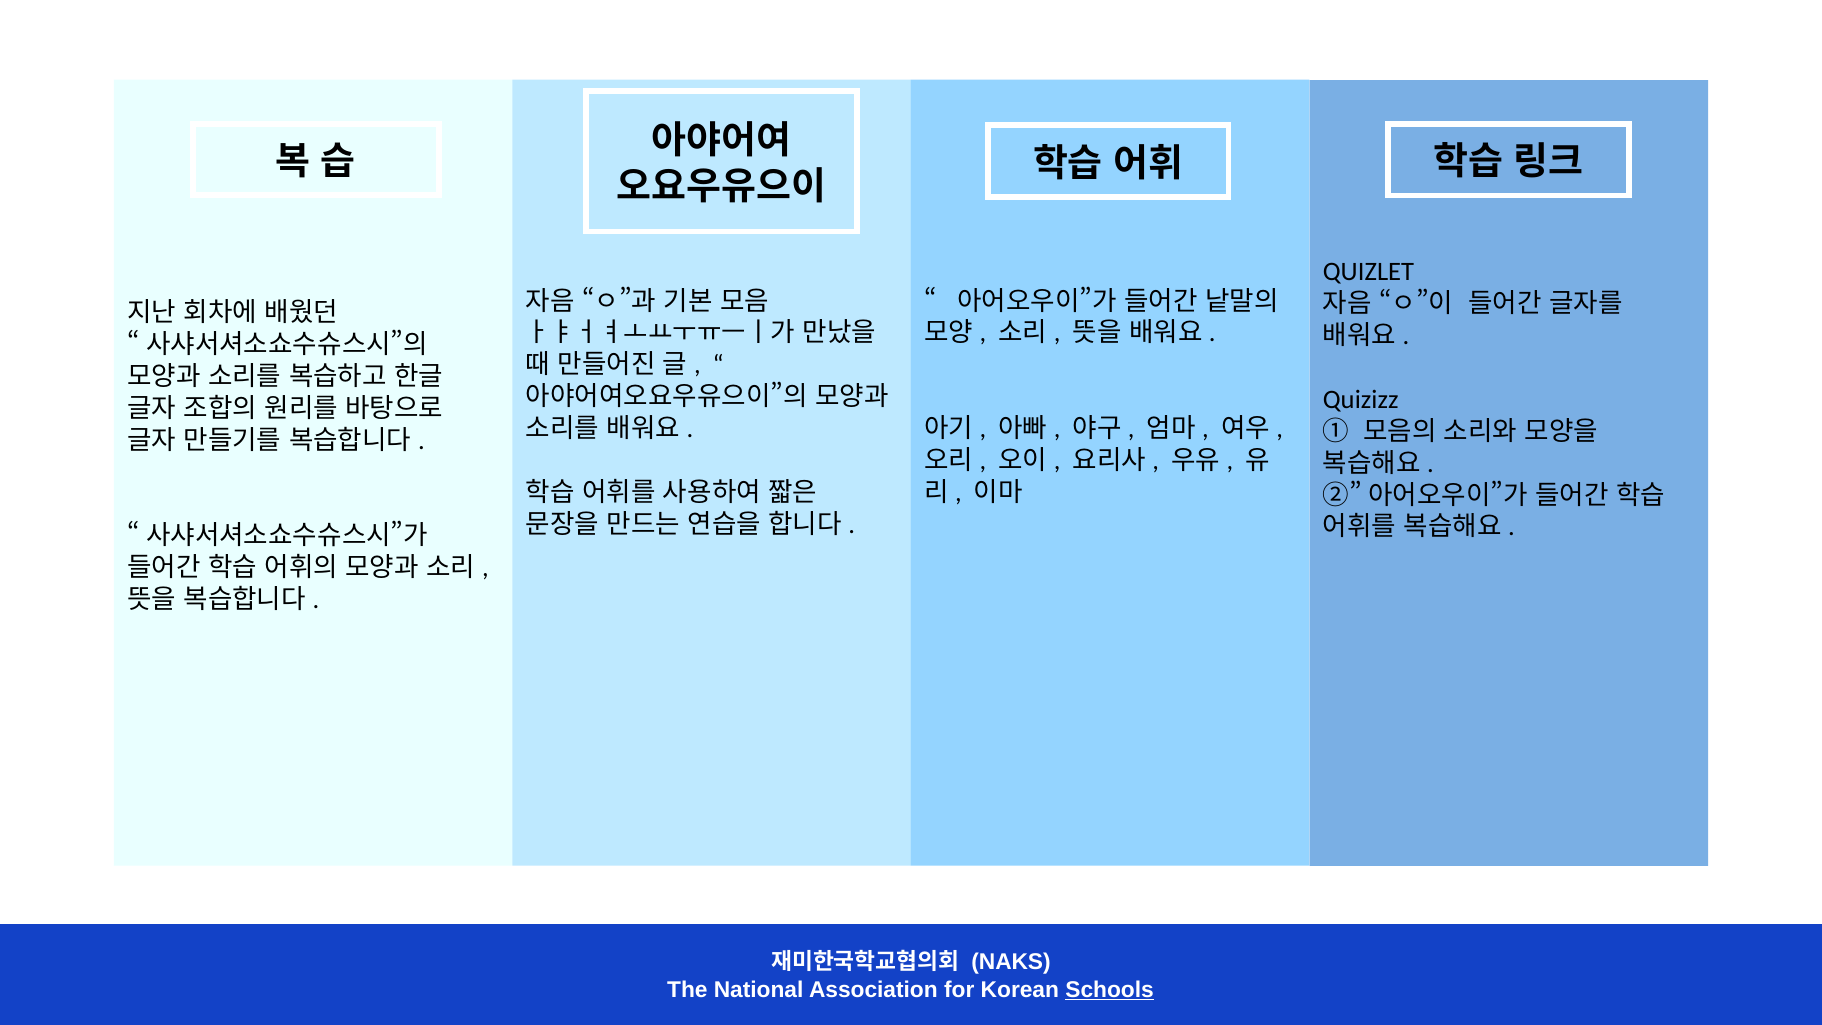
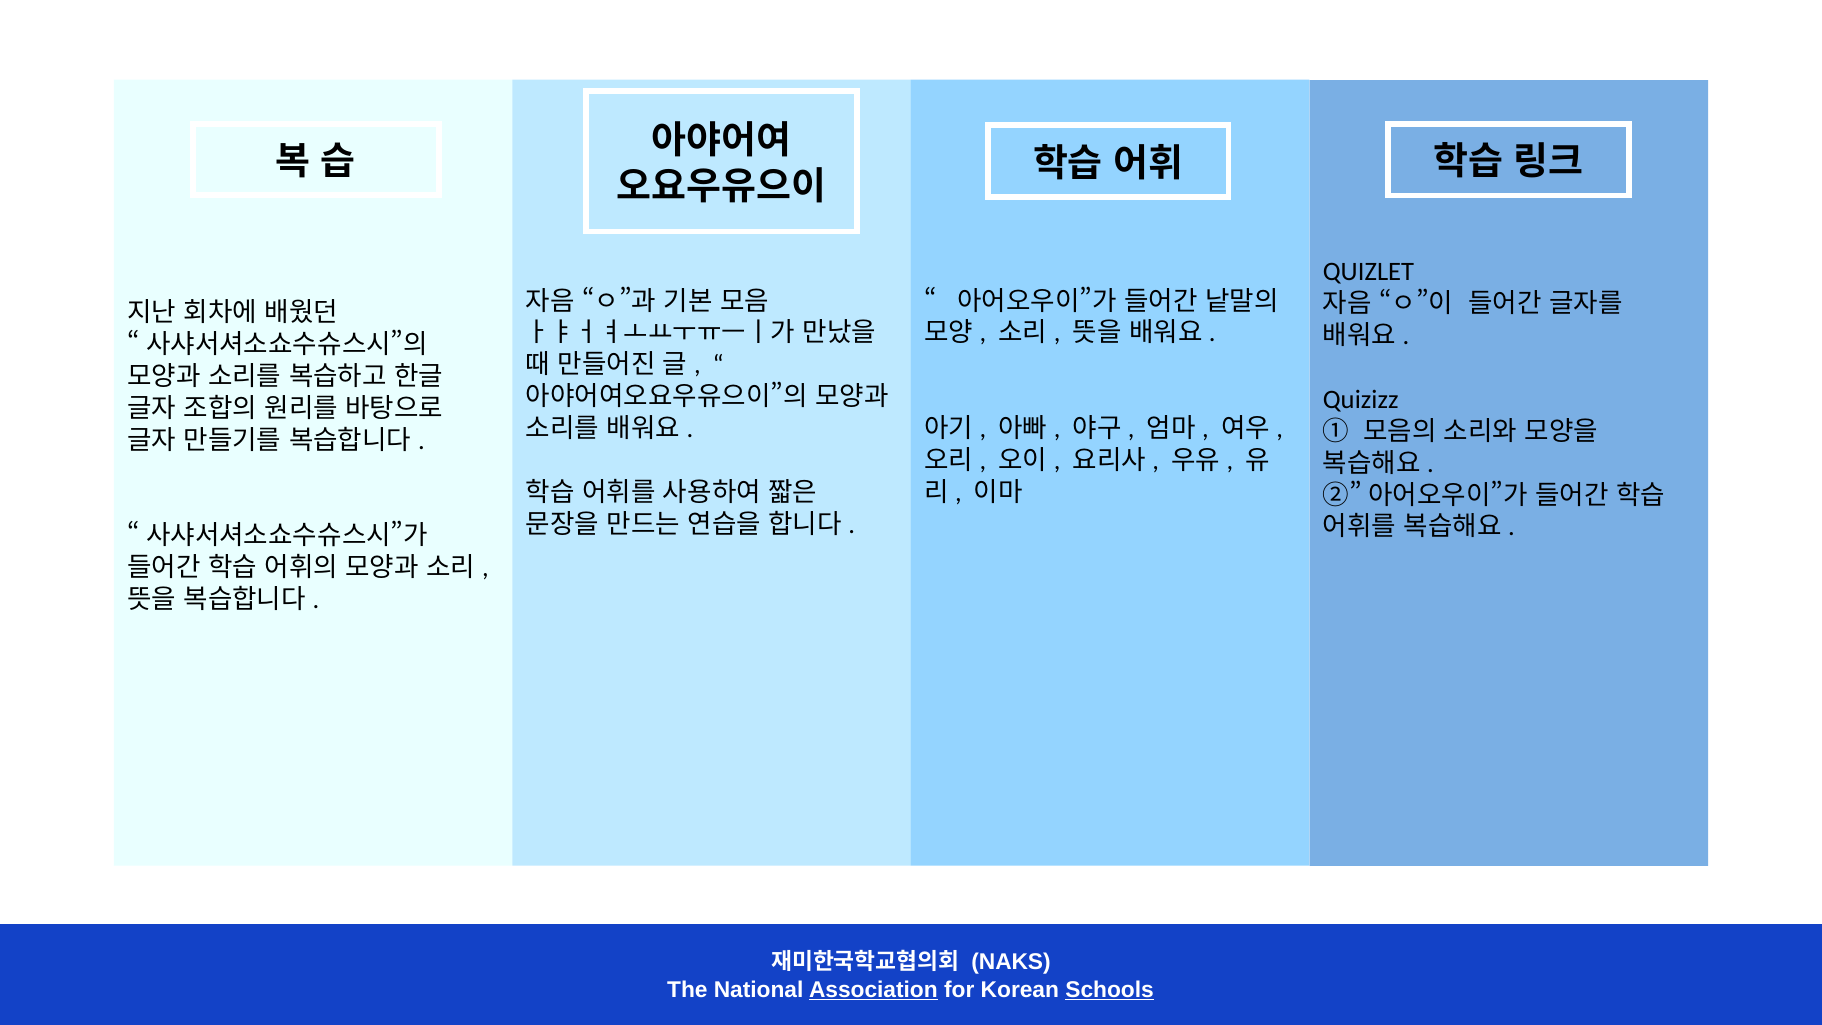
Association underline: none -> present
